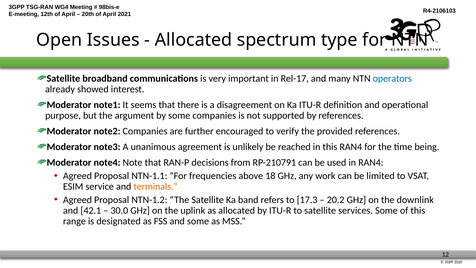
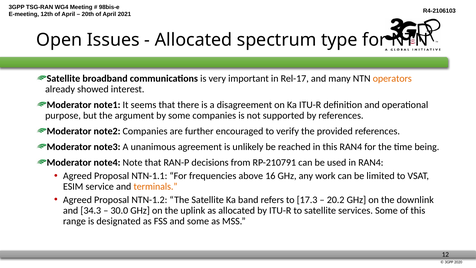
operators colour: blue -> orange
18: 18 -> 16
42.1: 42.1 -> 34.3
